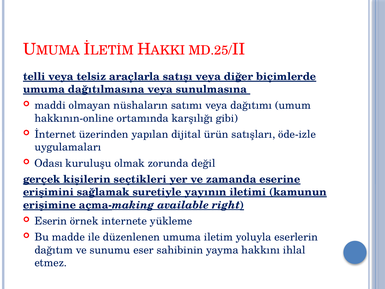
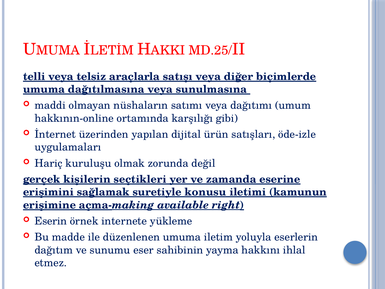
Odası: Odası -> Hariç
yayının: yayının -> konusu
